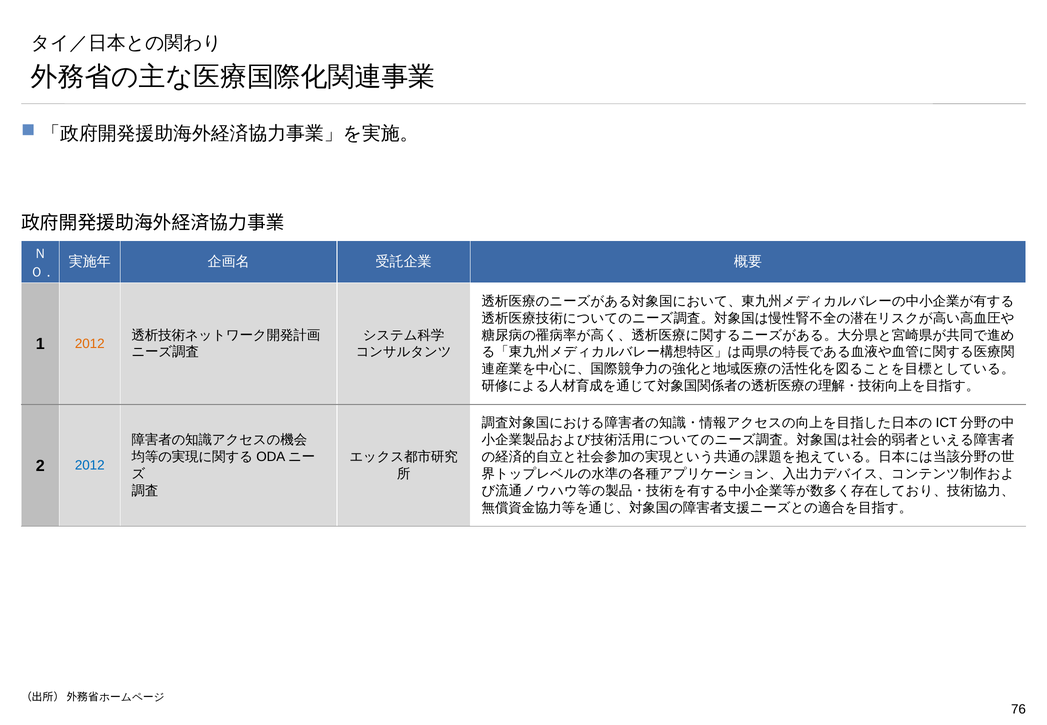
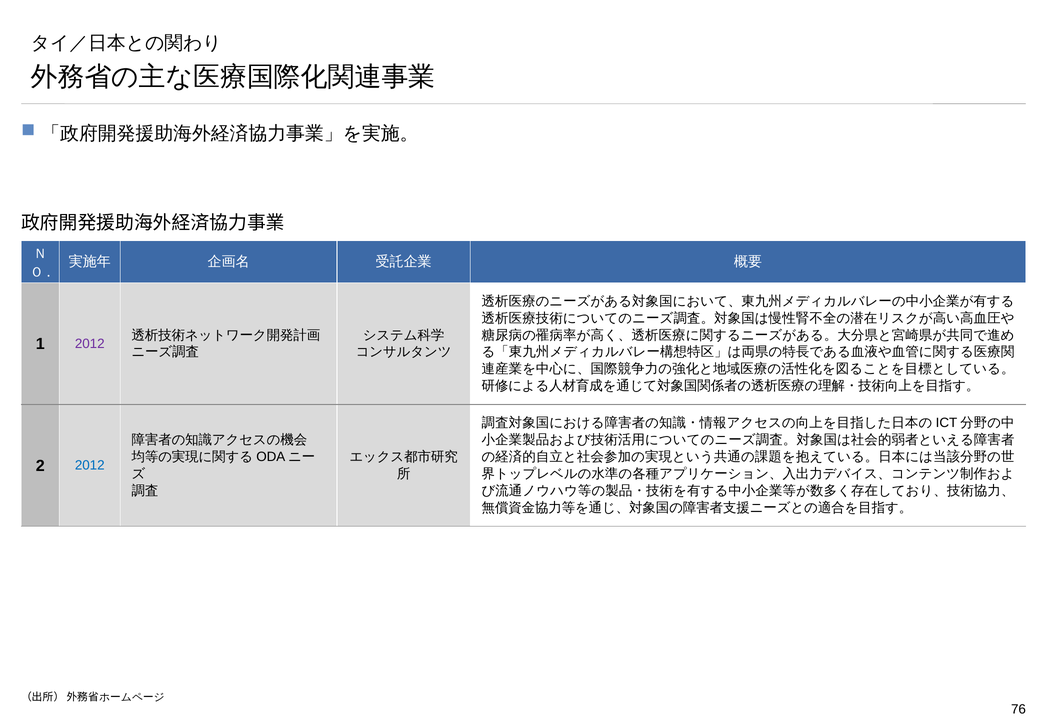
2012 at (90, 344) colour: orange -> purple
